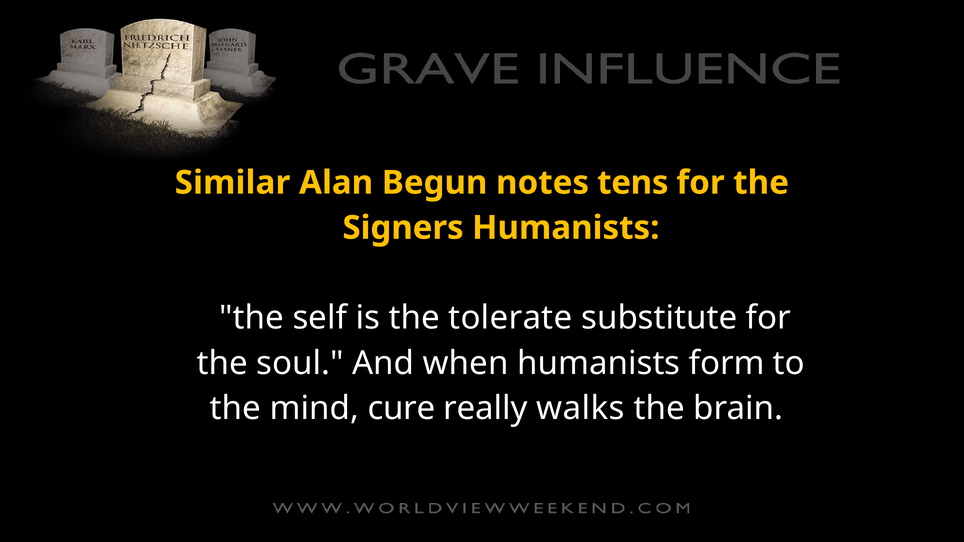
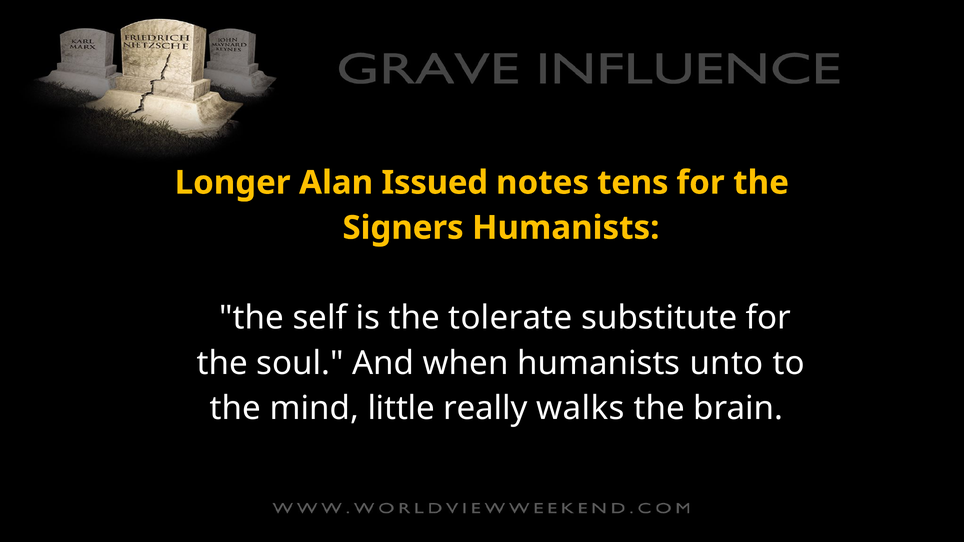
Similar: Similar -> Longer
Begun: Begun -> Issued
form: form -> unto
cure: cure -> little
